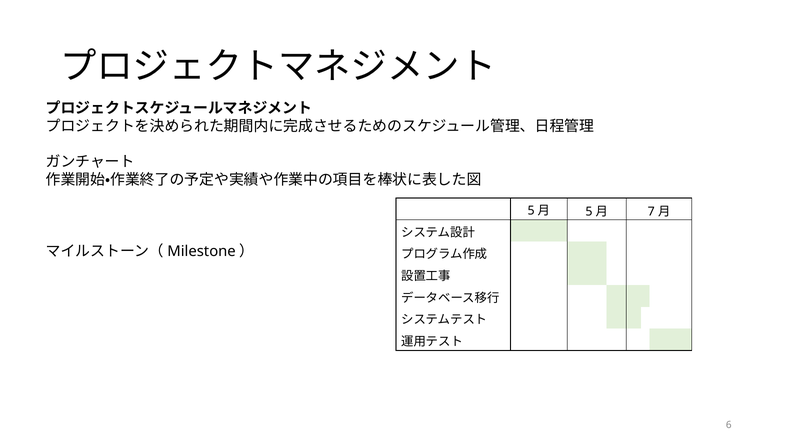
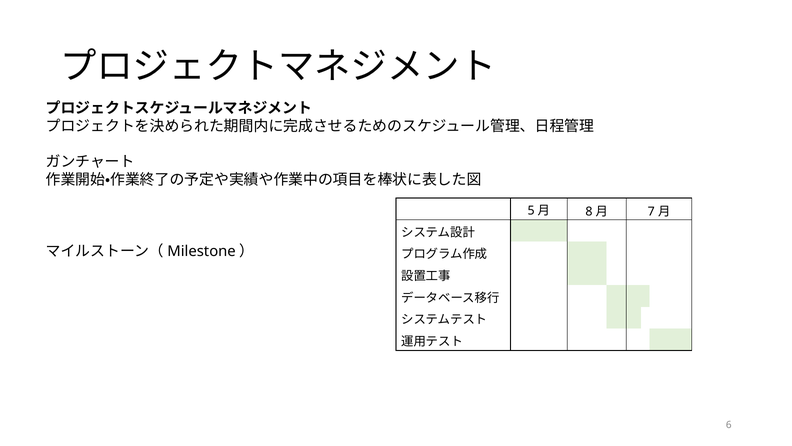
5 at (589, 211): 5 -> 8
